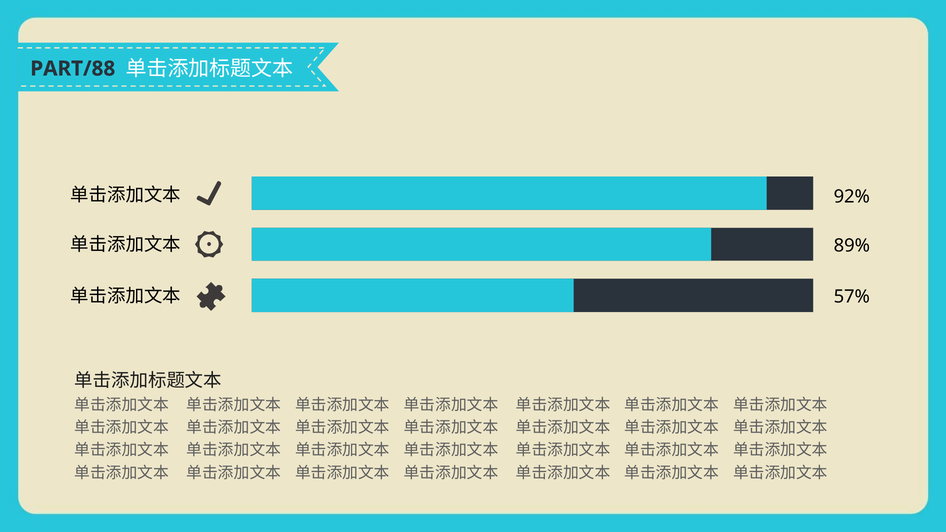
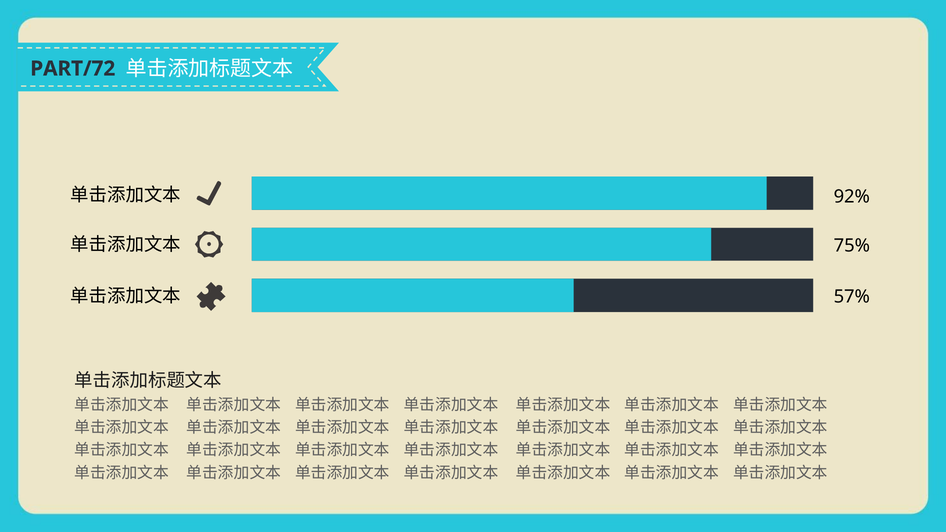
PART/88: PART/88 -> PART/72
89%: 89% -> 75%
